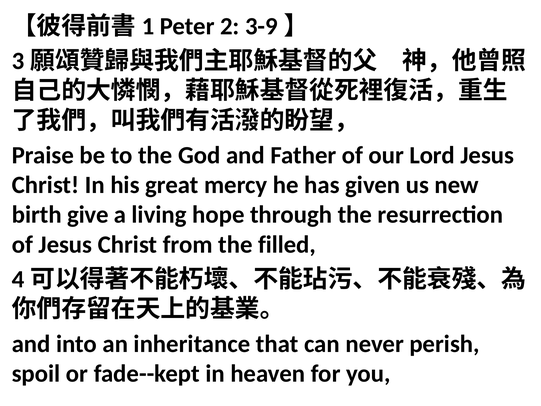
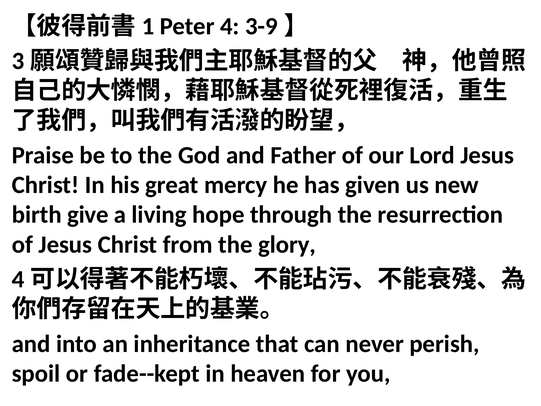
2: 2 -> 4
filled: filled -> glory
